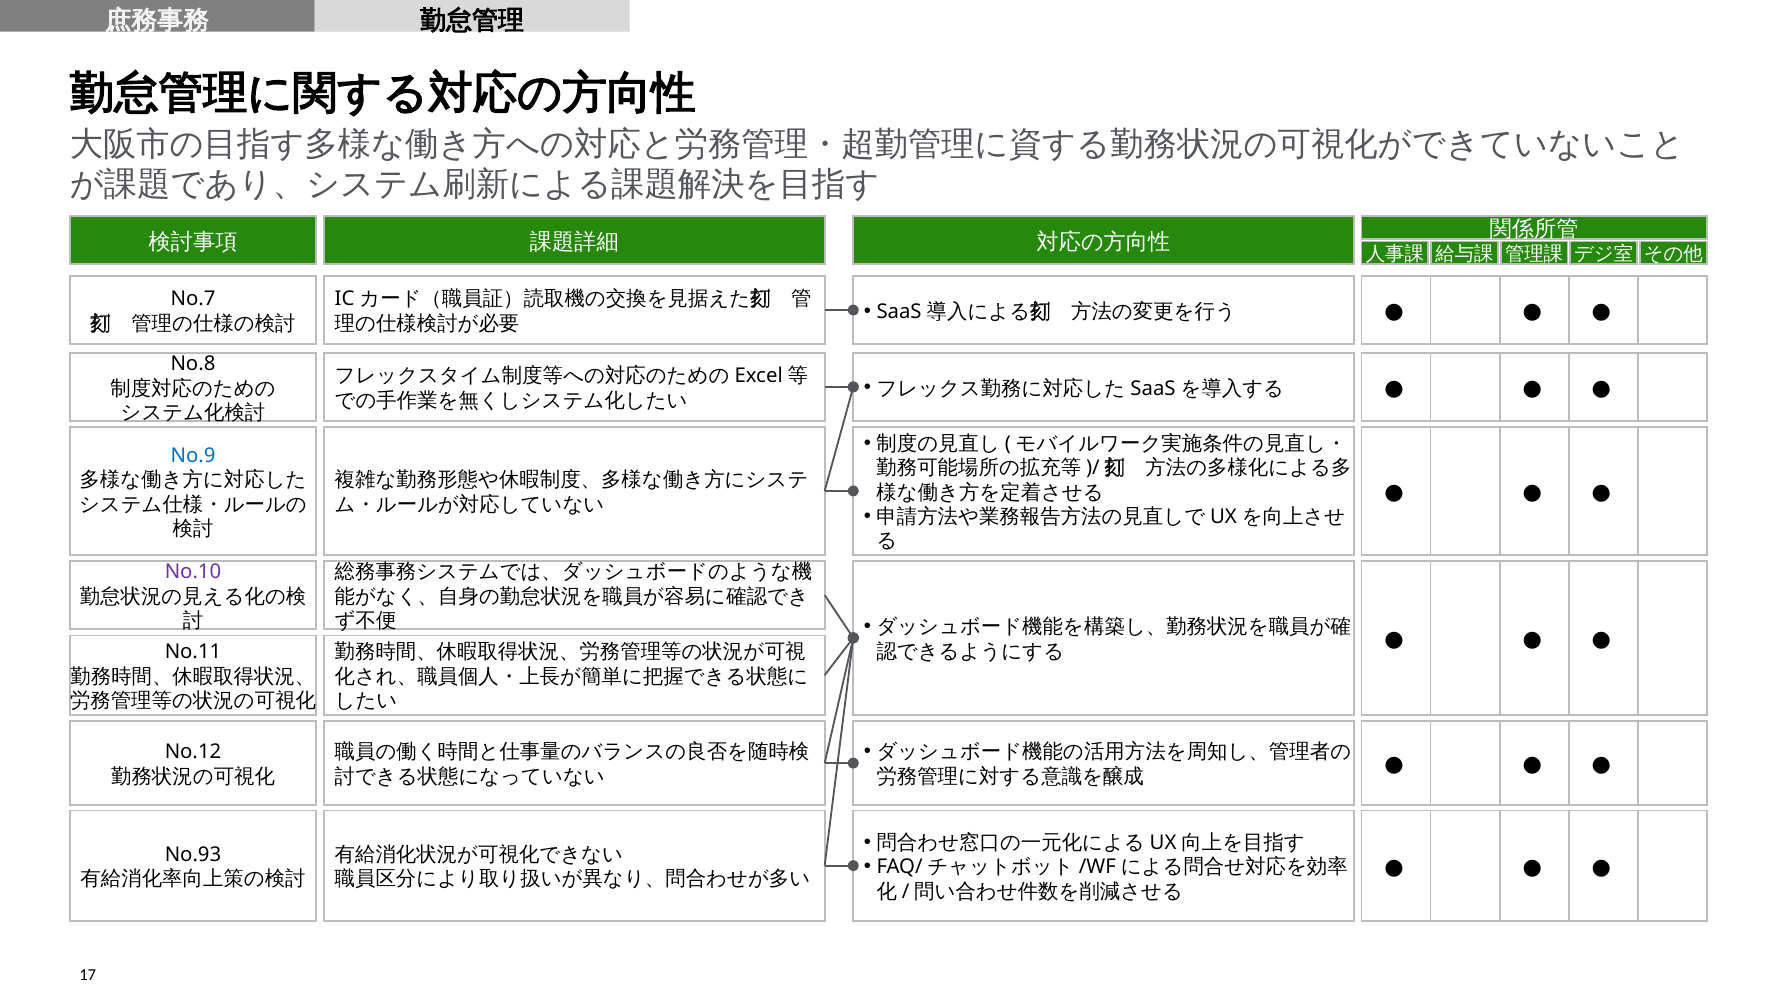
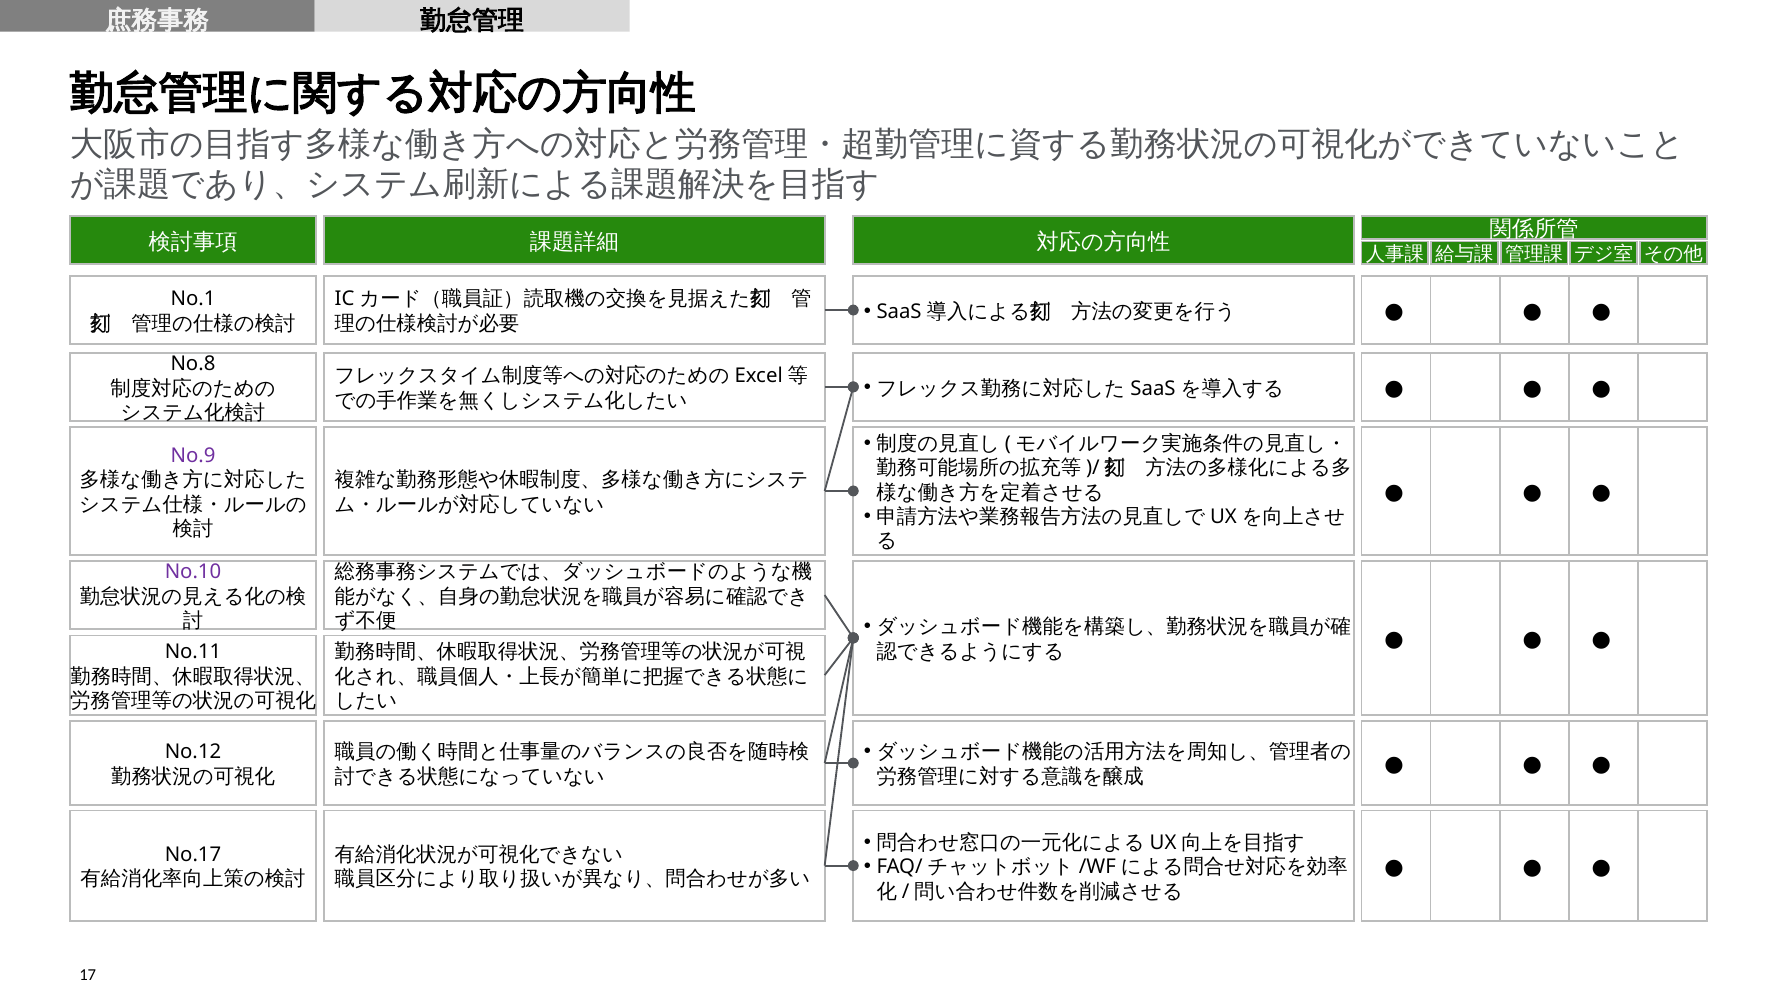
No.7: No.7 -> No.1
No.9 colour: blue -> purple
No.93: No.93 -> No.17
